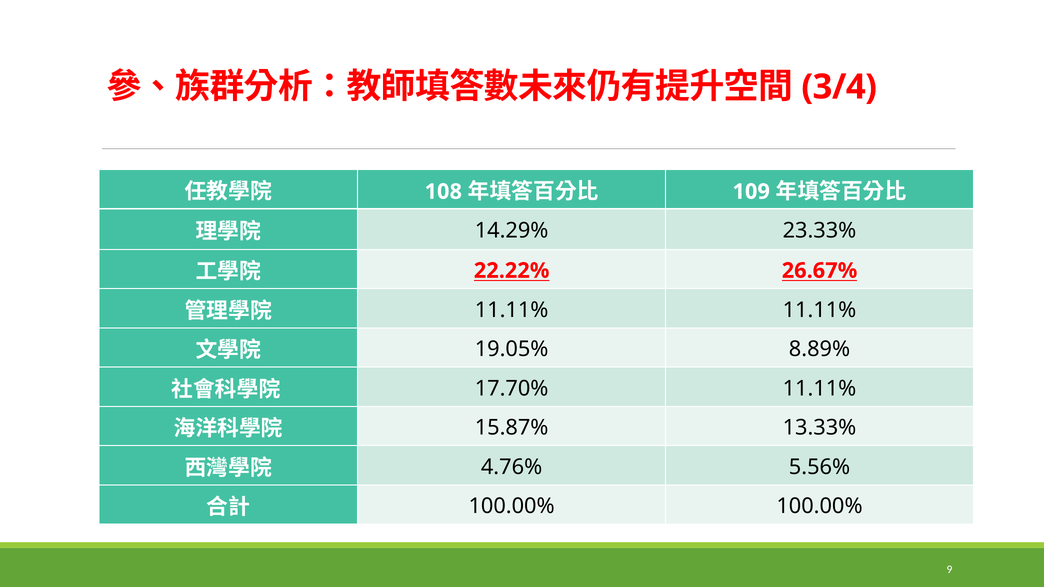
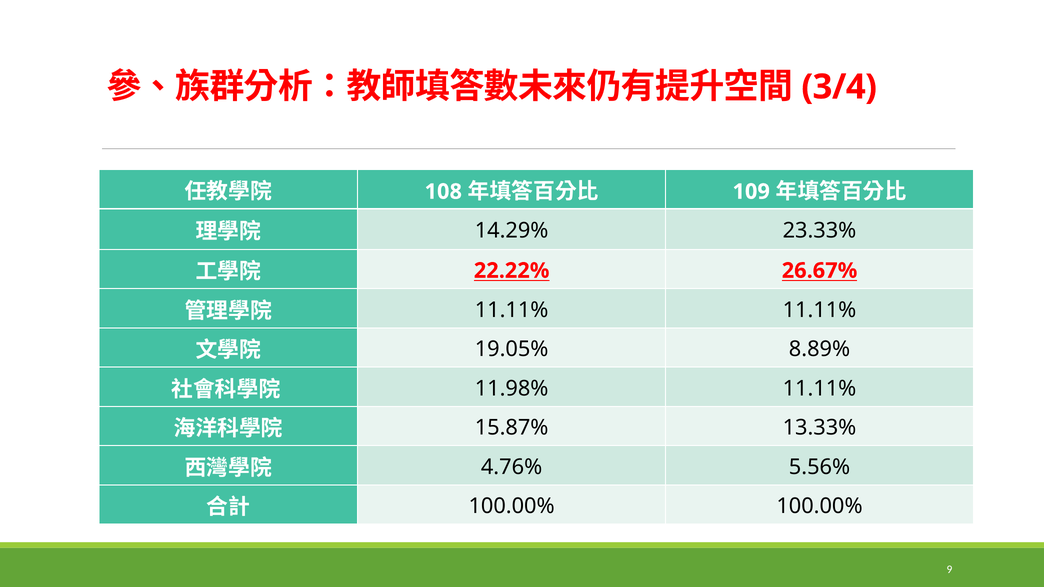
17.70%: 17.70% -> 11.98%
